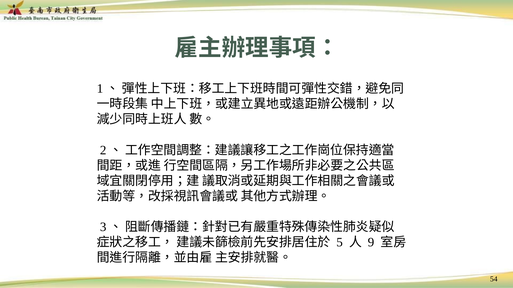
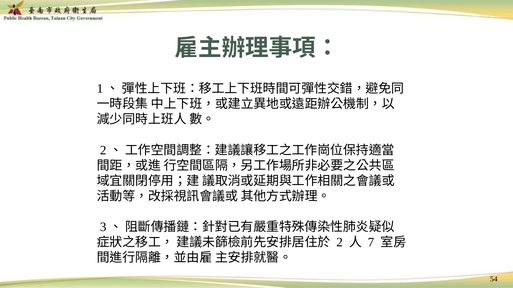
5: 5 -> 2
9: 9 -> 7
